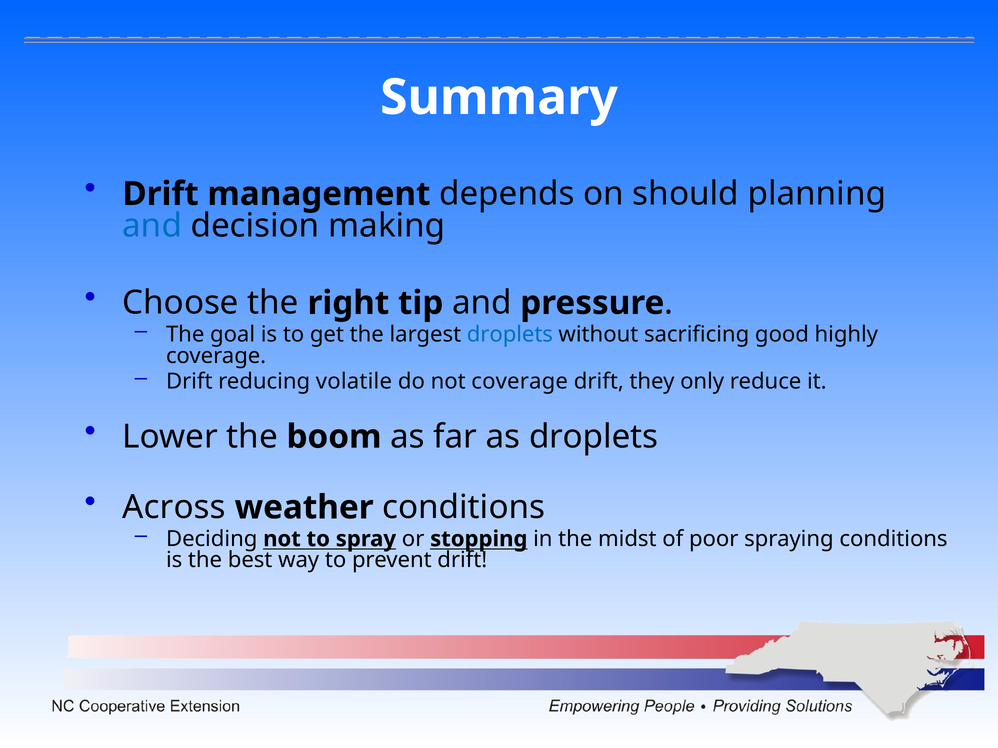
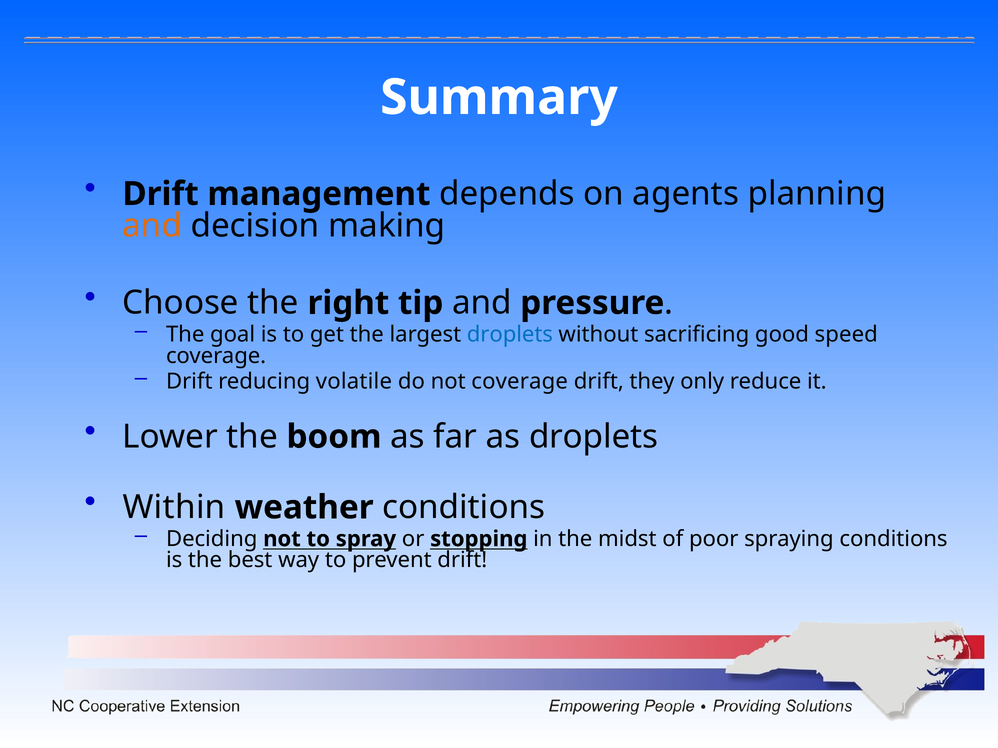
should: should -> agents
and at (152, 226) colour: blue -> orange
highly: highly -> speed
Across: Across -> Within
